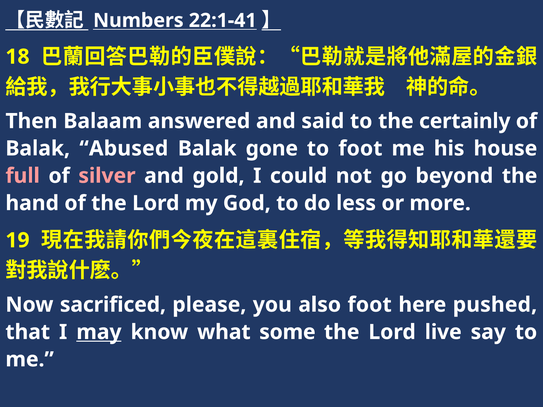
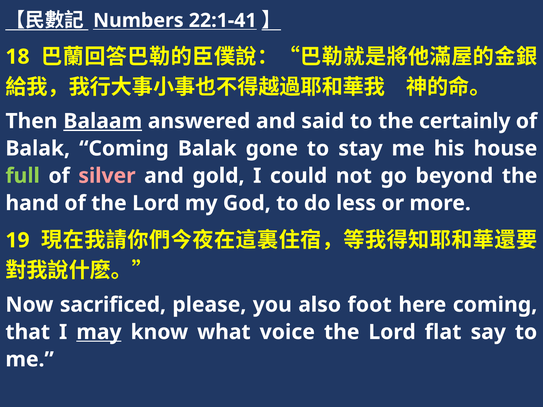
Balaam underline: none -> present
Balak Abused: Abused -> Coming
to foot: foot -> stay
full colour: pink -> light green
here pushed: pushed -> coming
some: some -> voice
live: live -> flat
